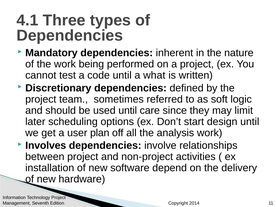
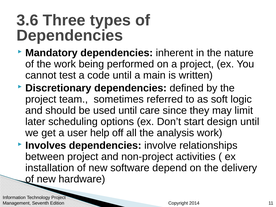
4.1: 4.1 -> 3.6
what: what -> main
plan: plan -> help
